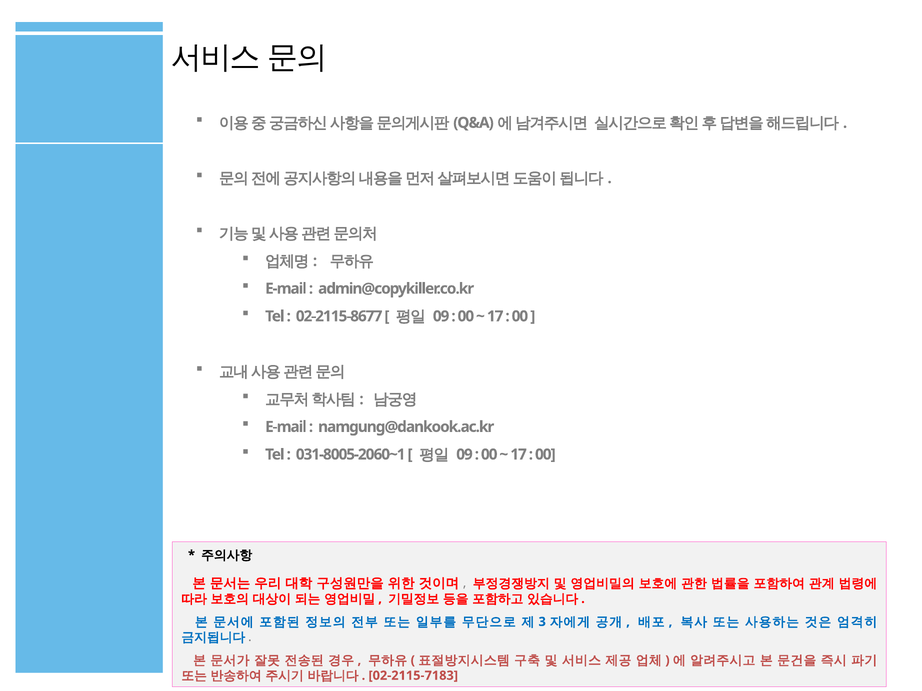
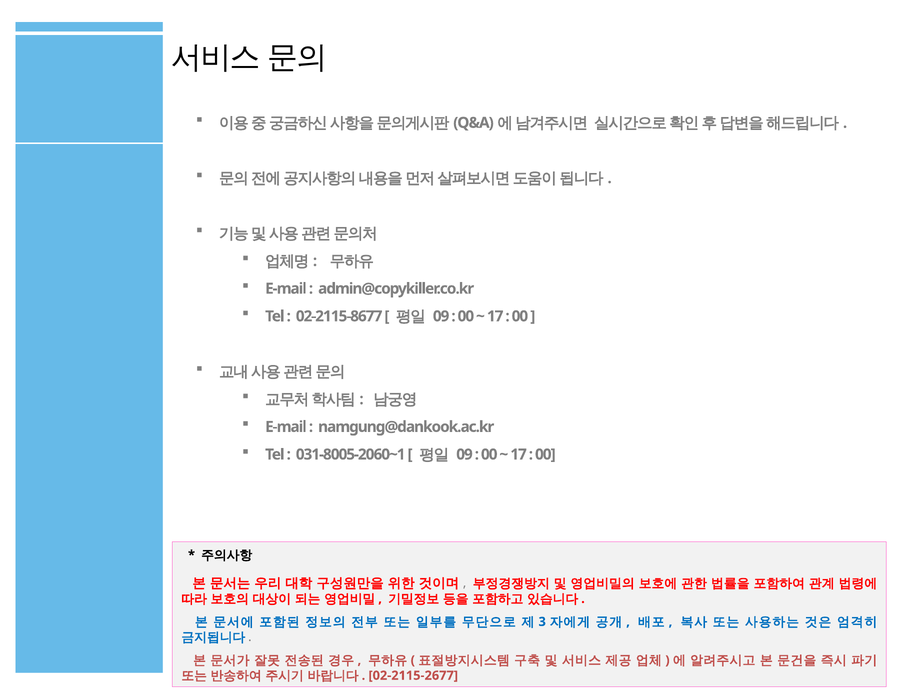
02-2115-7183: 02-2115-7183 -> 02-2115-2677
